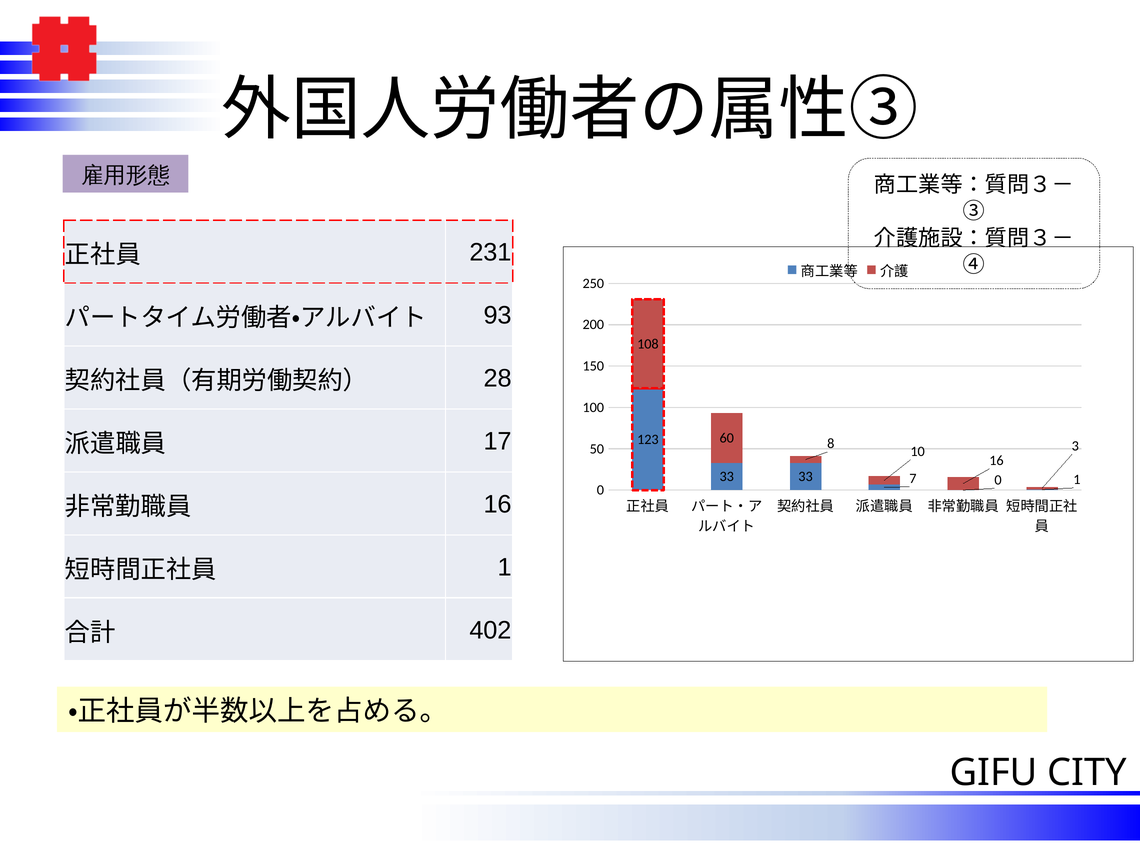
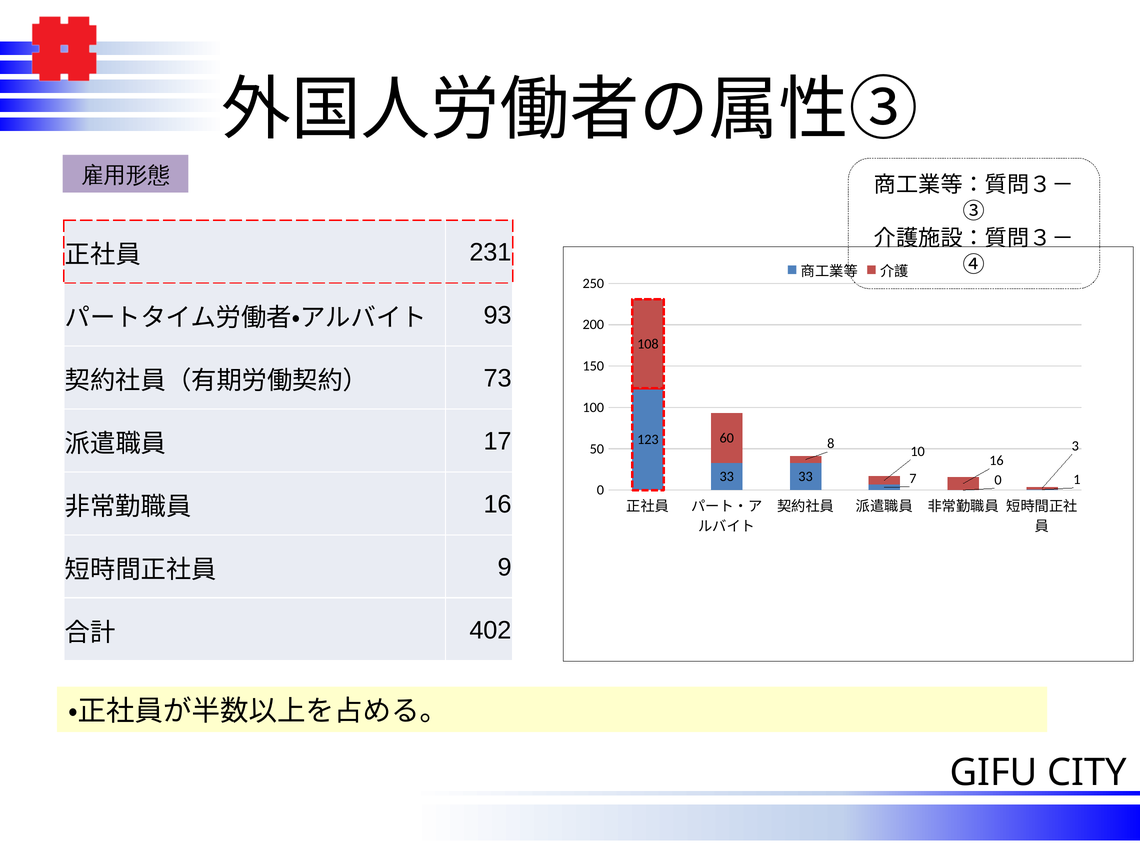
28: 28 -> 73
1 at (505, 567): 1 -> 9
